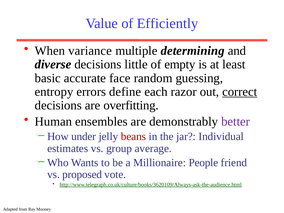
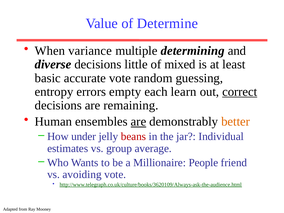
Efficiently: Efficiently -> Determine
empty: empty -> mixed
accurate face: face -> vote
define: define -> empty
razor: razor -> learn
overfitting: overfitting -> remaining
are at (138, 121) underline: none -> present
better colour: purple -> orange
proposed: proposed -> avoiding
